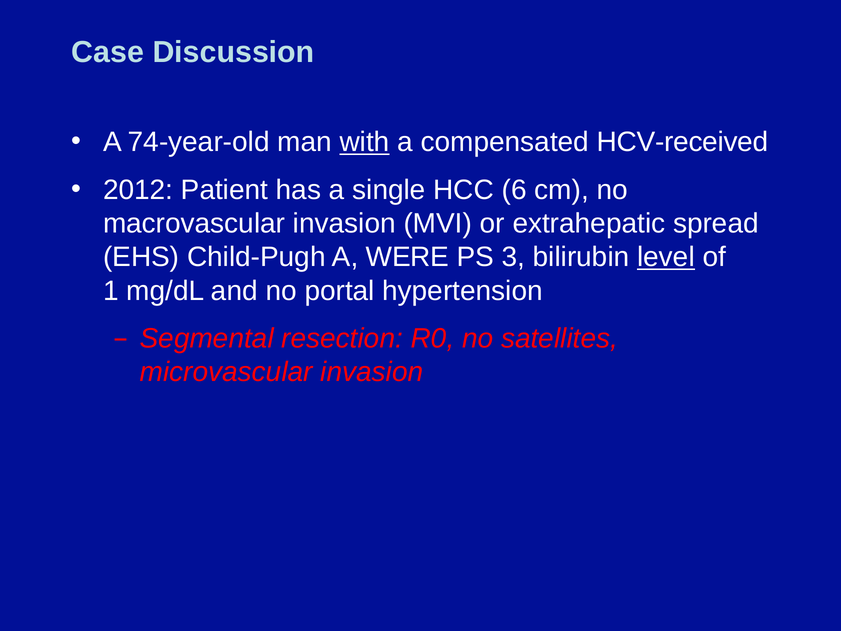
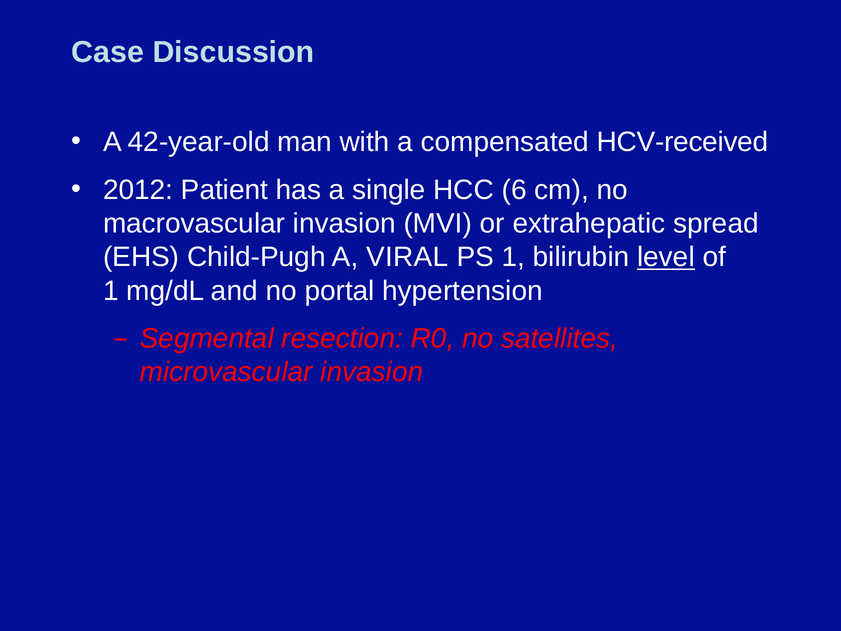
74-year-old: 74-year-old -> 42-year-old
with underline: present -> none
WERE: WERE -> VIRAL
PS 3: 3 -> 1
